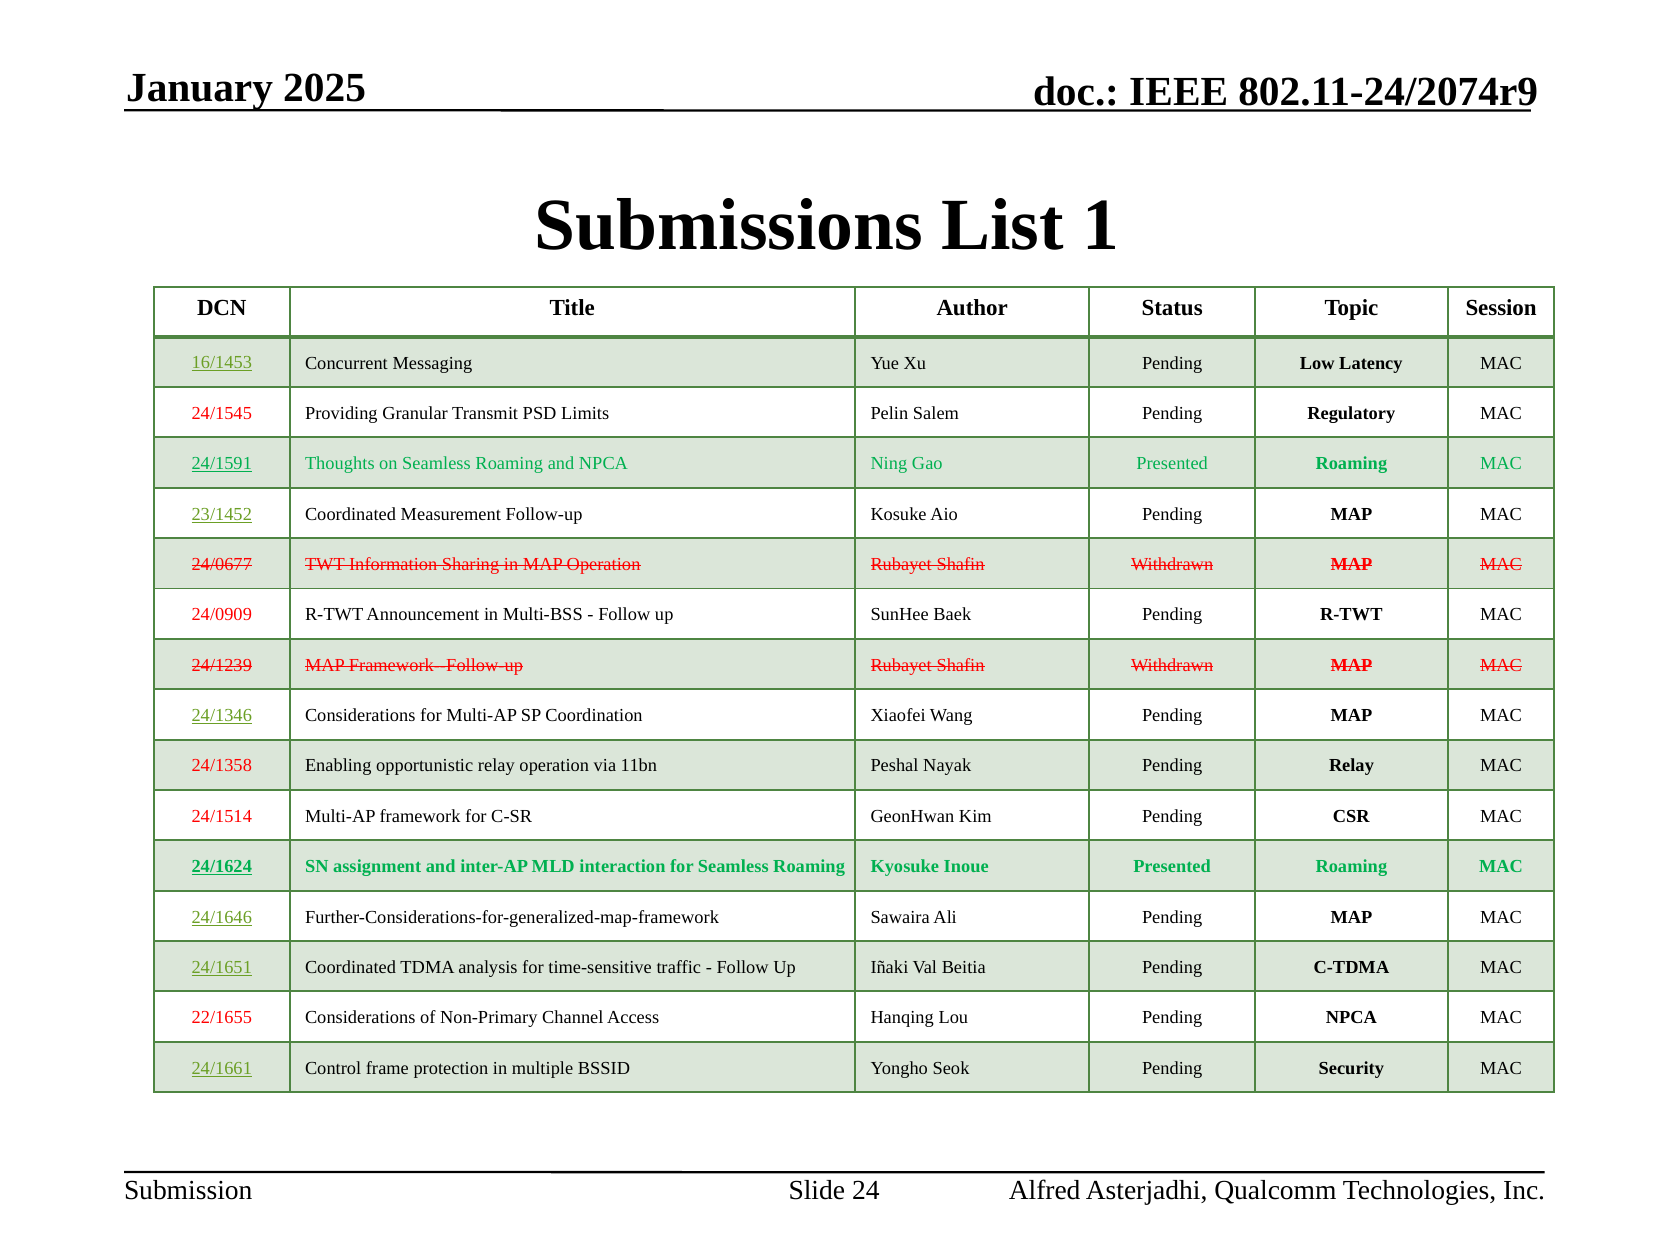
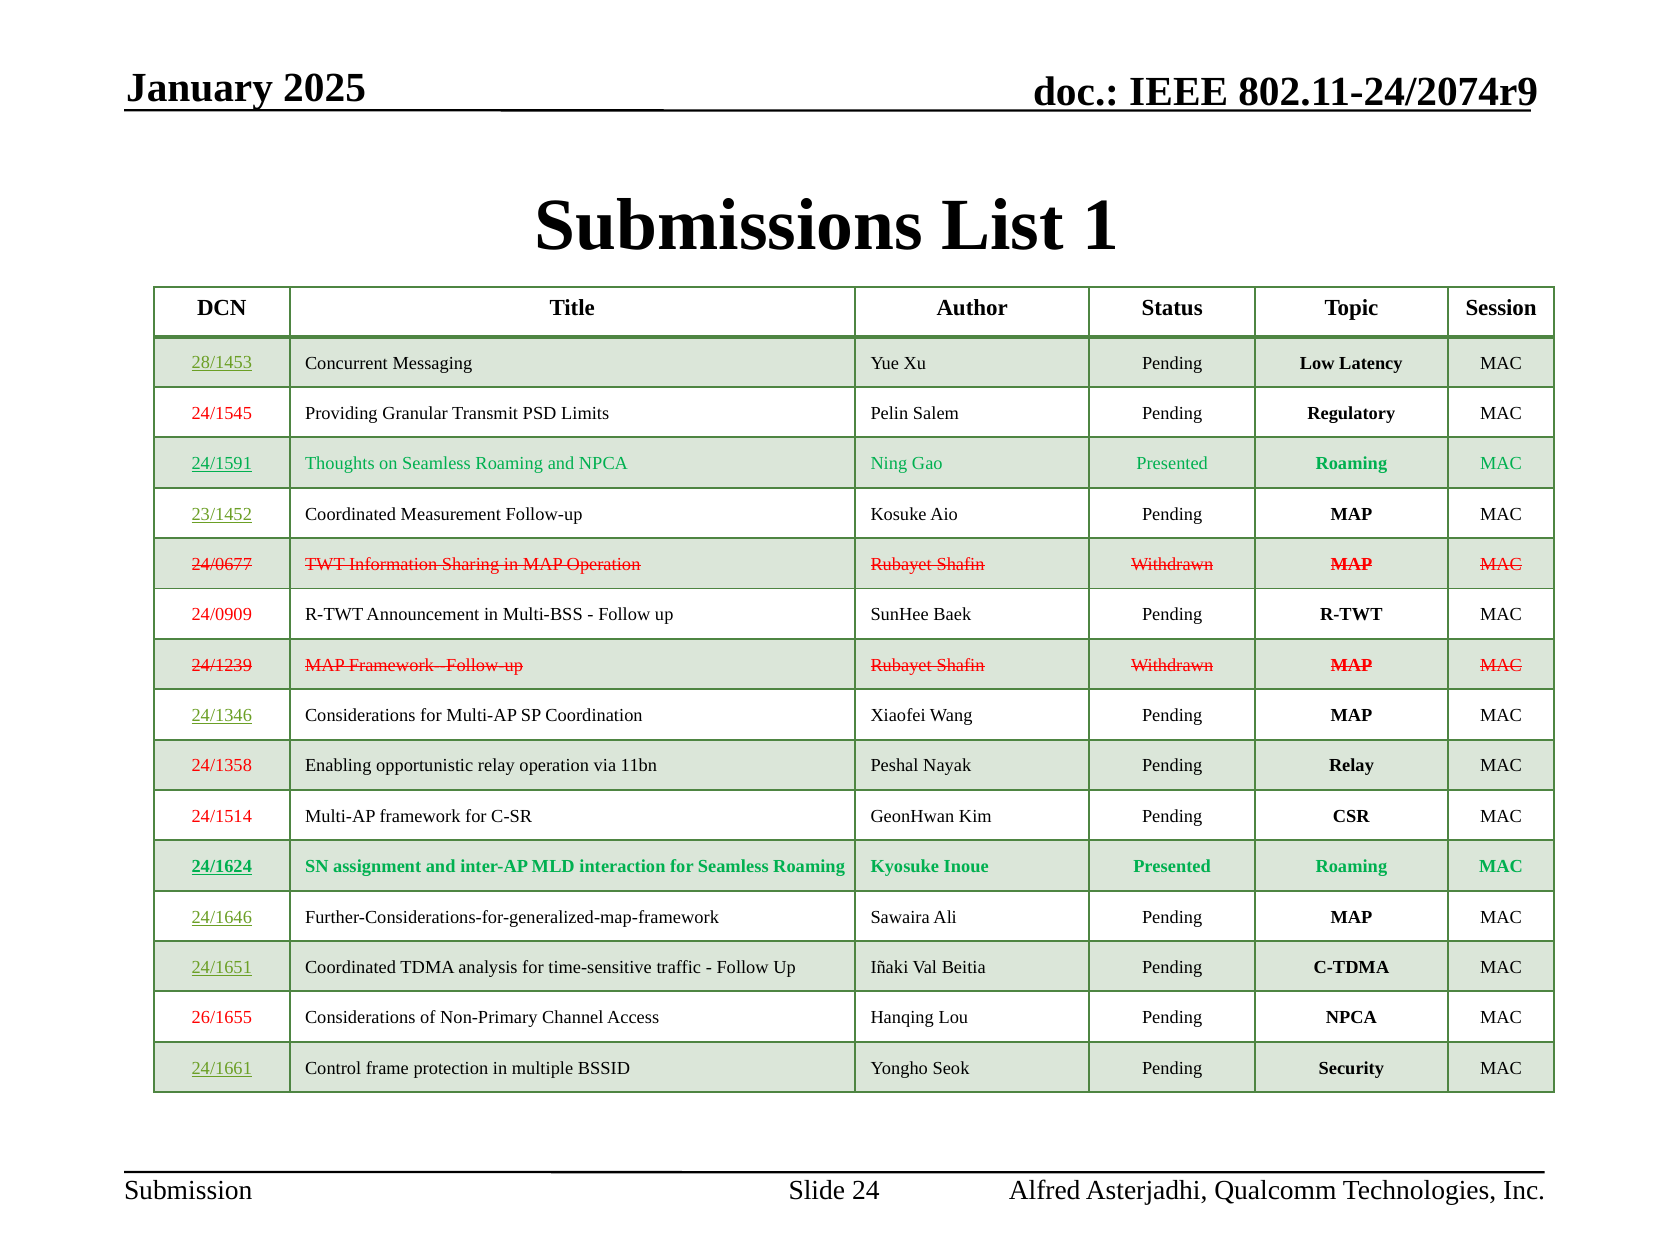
16/1453: 16/1453 -> 28/1453
22/1655: 22/1655 -> 26/1655
